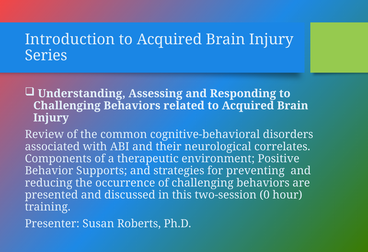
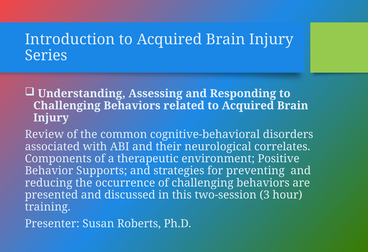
0: 0 -> 3
